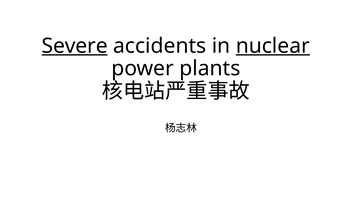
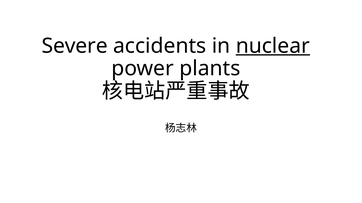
Severe underline: present -> none
